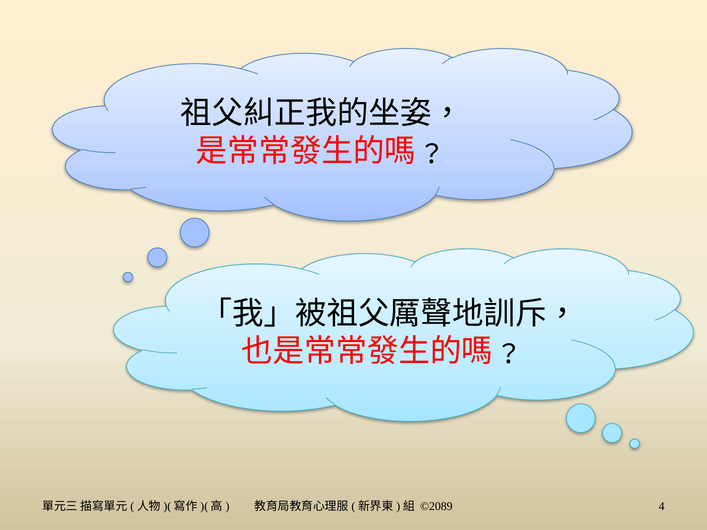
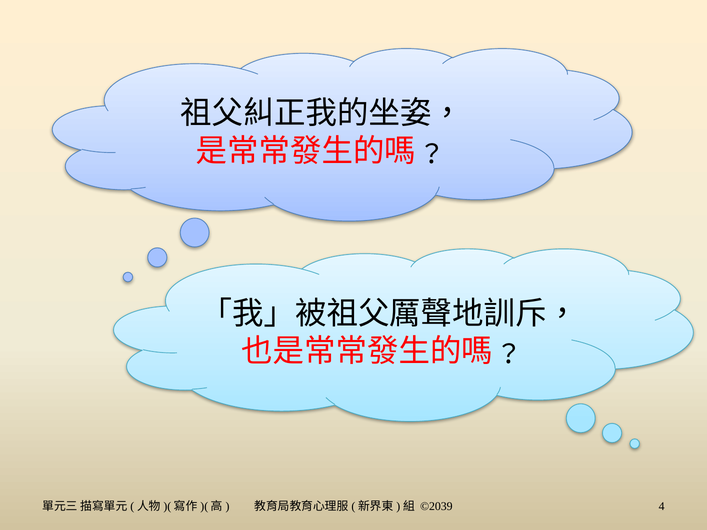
©2089: ©2089 -> ©2039
